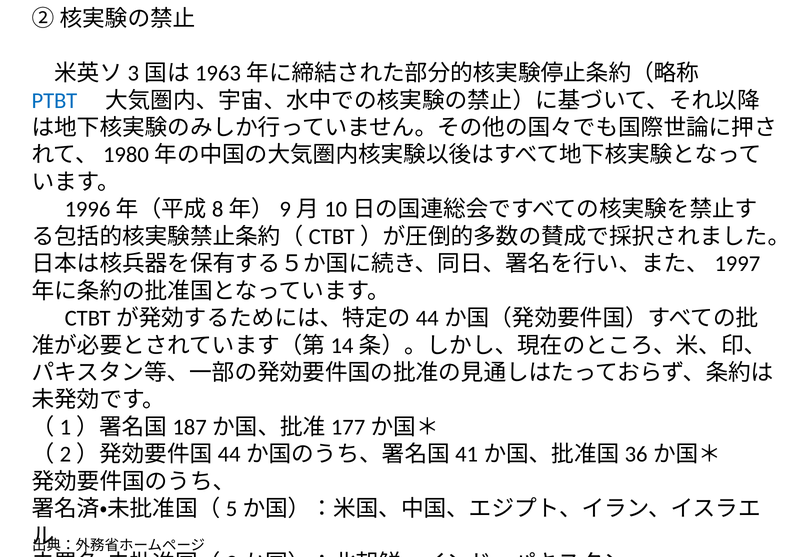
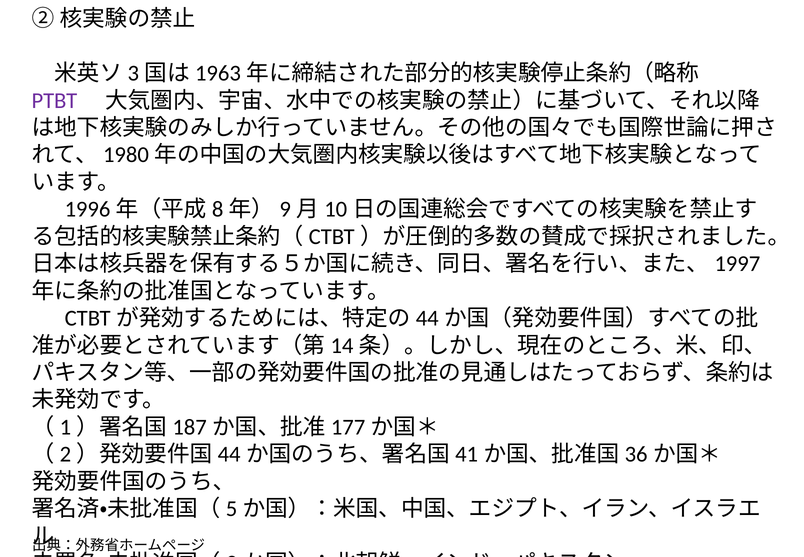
PTBT colour: blue -> purple
